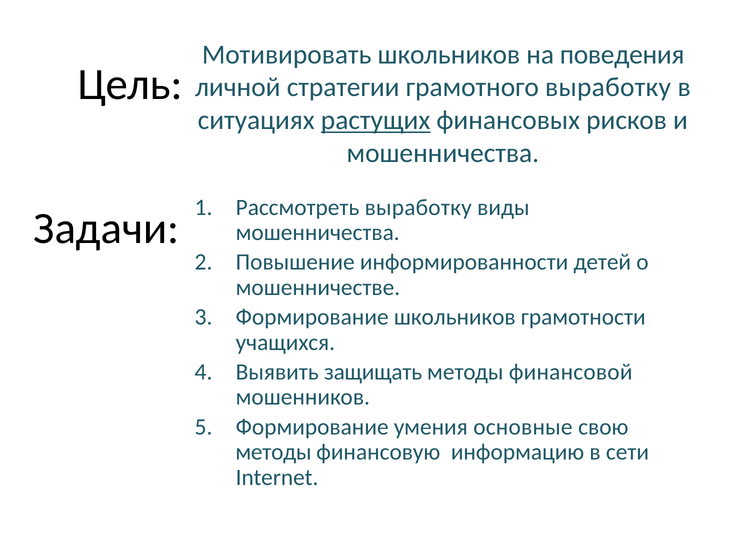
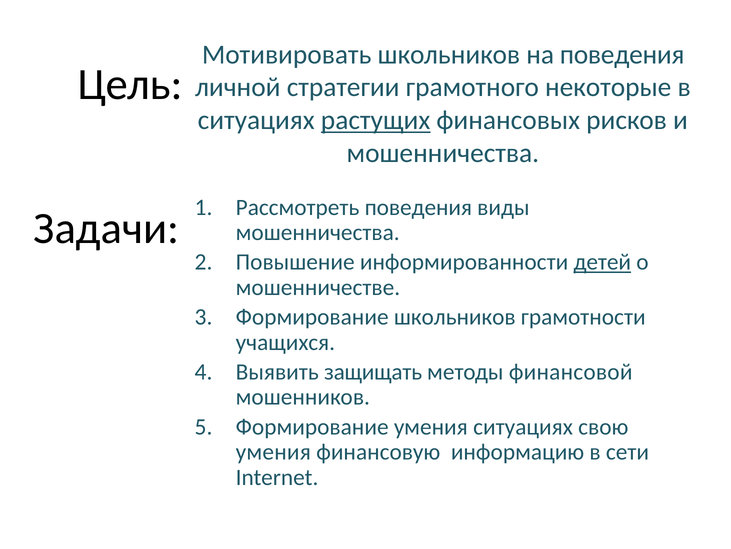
грамотного выработку: выработку -> некоторые
Рассмотреть выработку: выработку -> поведения
детей underline: none -> present
умения основные: основные -> ситуациях
методы at (274, 451): методы -> умения
